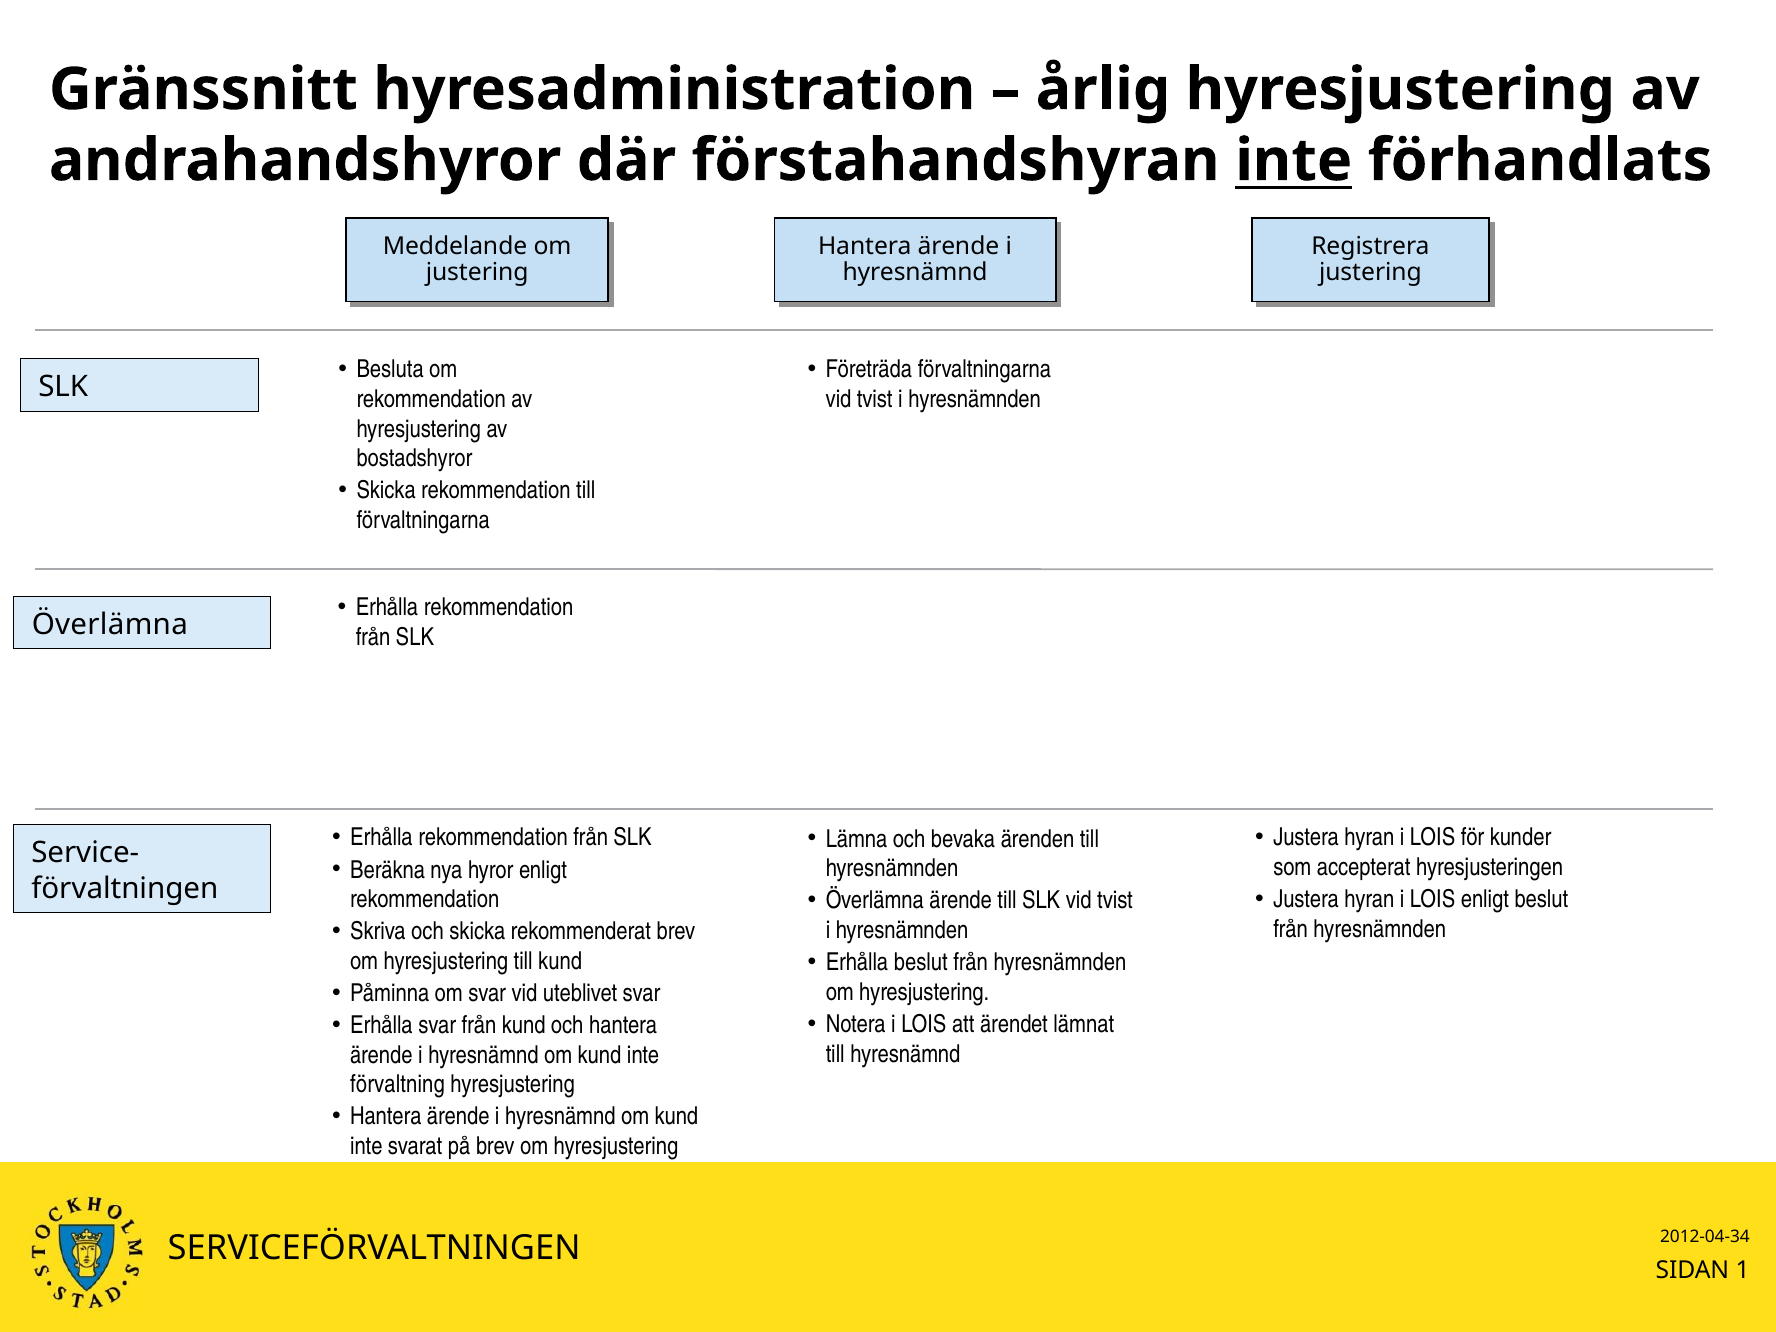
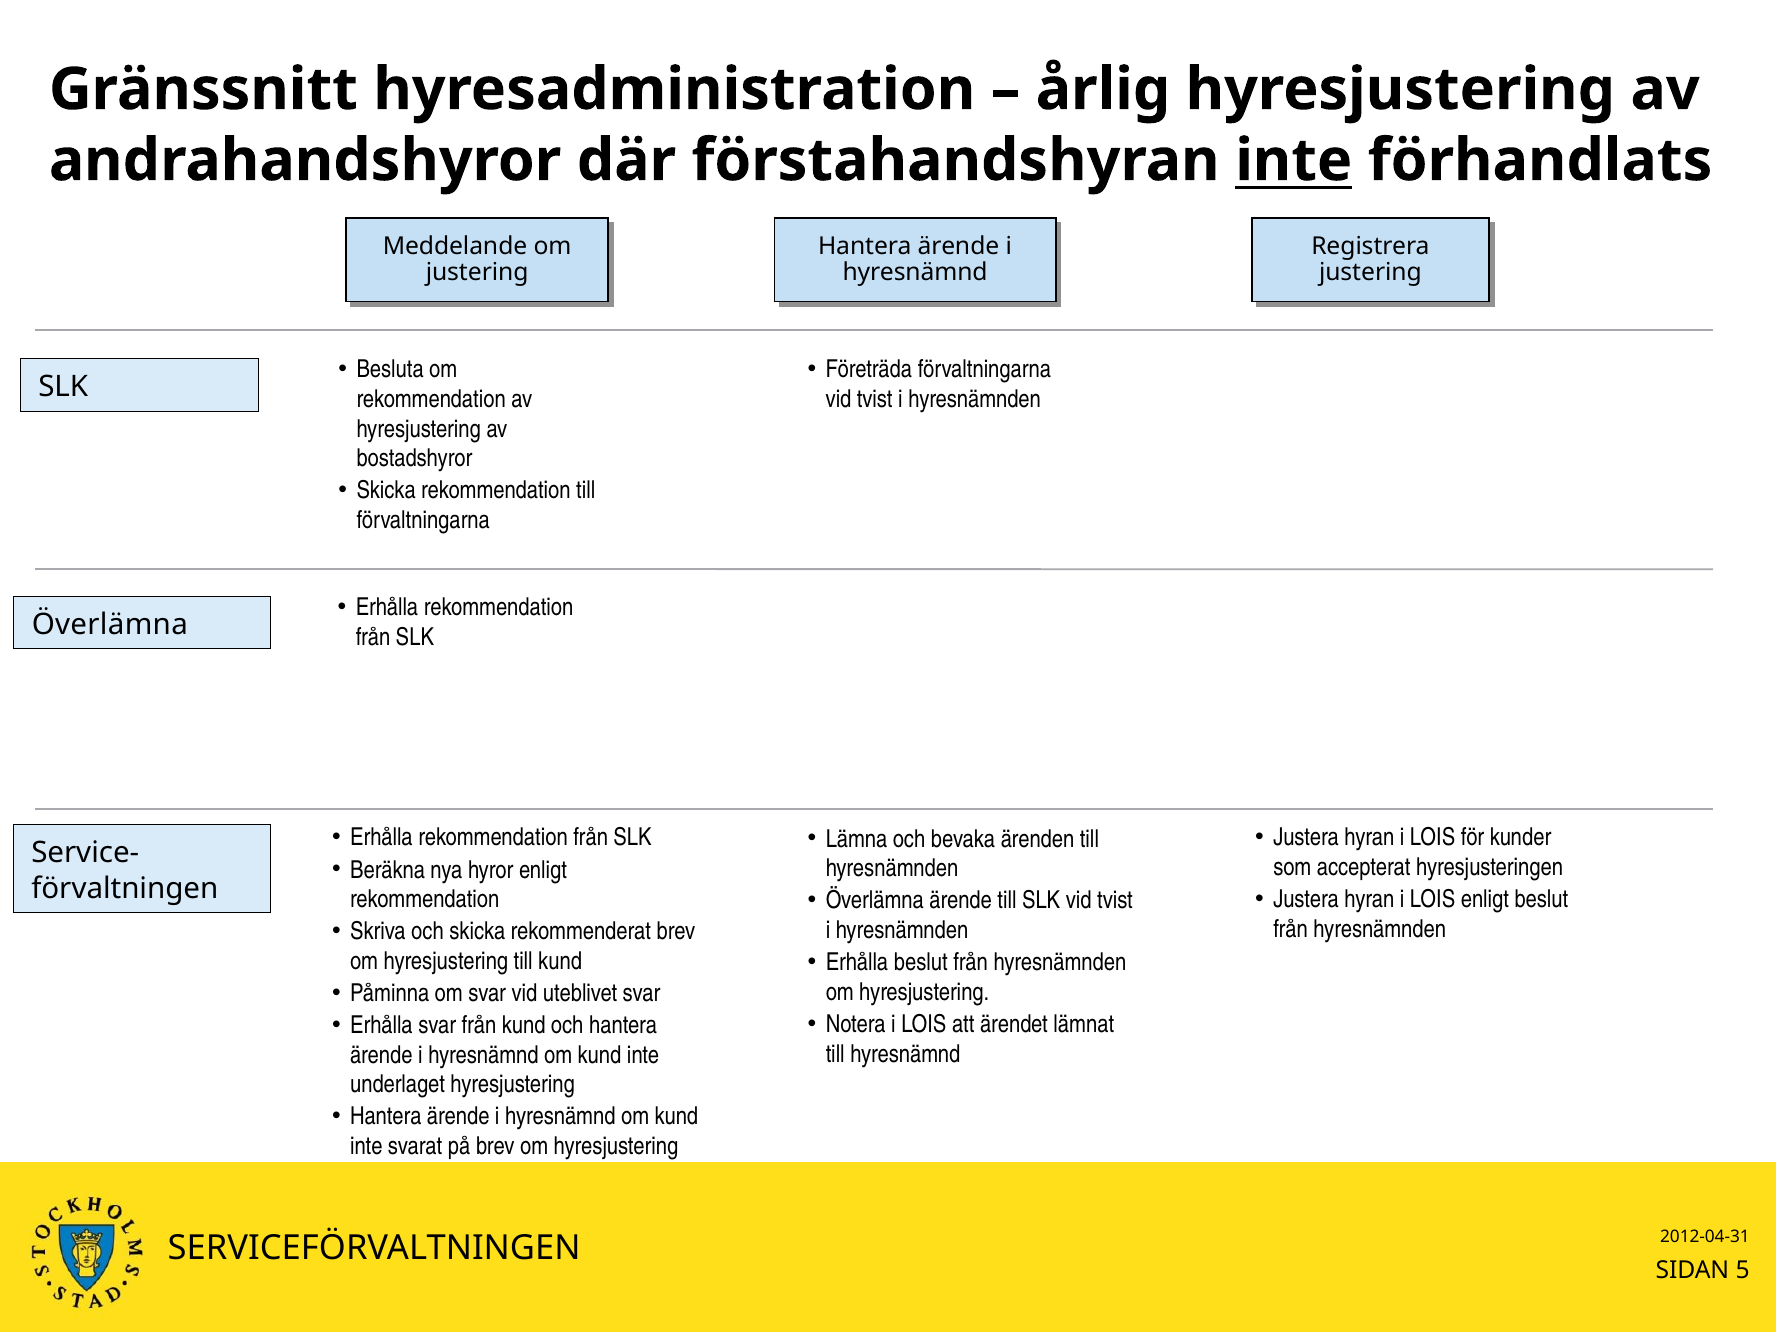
förvaltning: förvaltning -> underlaget
2012-04-34: 2012-04-34 -> 2012-04-31
1: 1 -> 5
